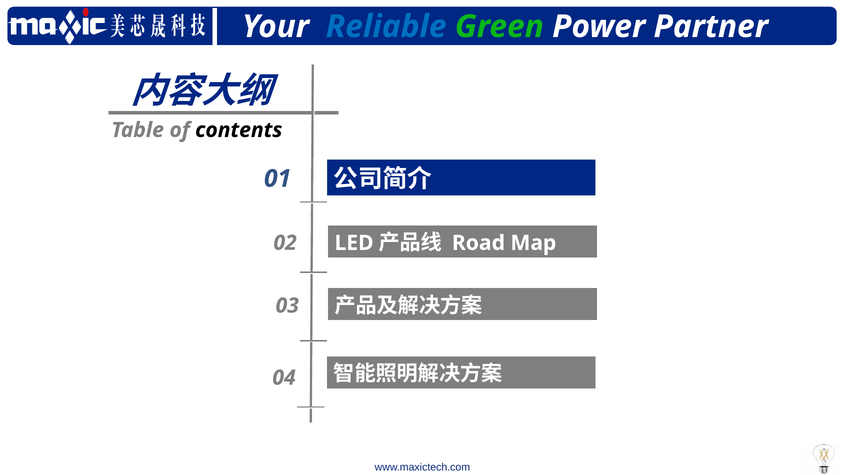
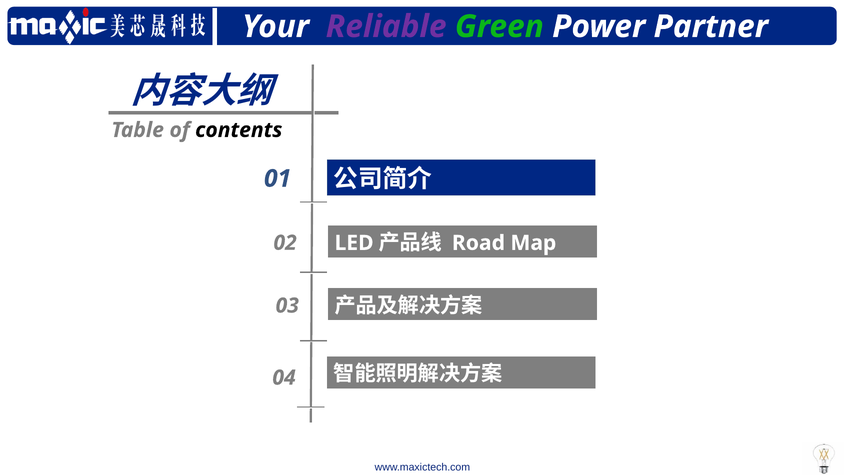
Reliable colour: blue -> purple
